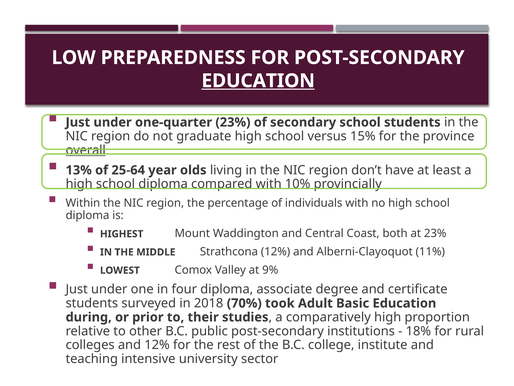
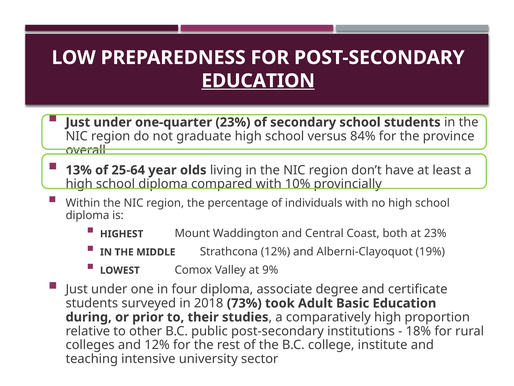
15%: 15% -> 84%
overall underline: present -> none
11%: 11% -> 19%
70%: 70% -> 73%
